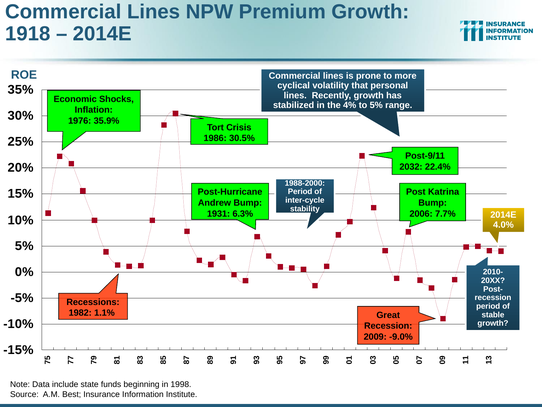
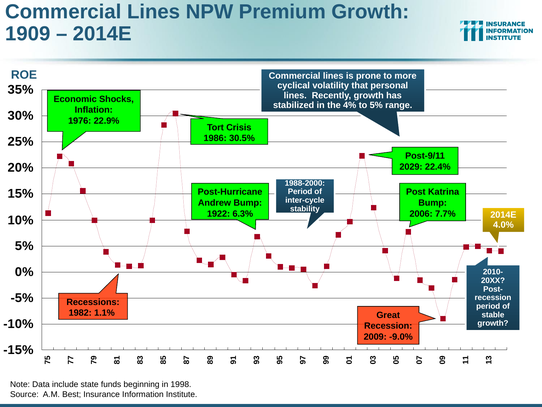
1918: 1918 -> 1909
35.9%: 35.9% -> 22.9%
2032: 2032 -> 2029
1931: 1931 -> 1922
